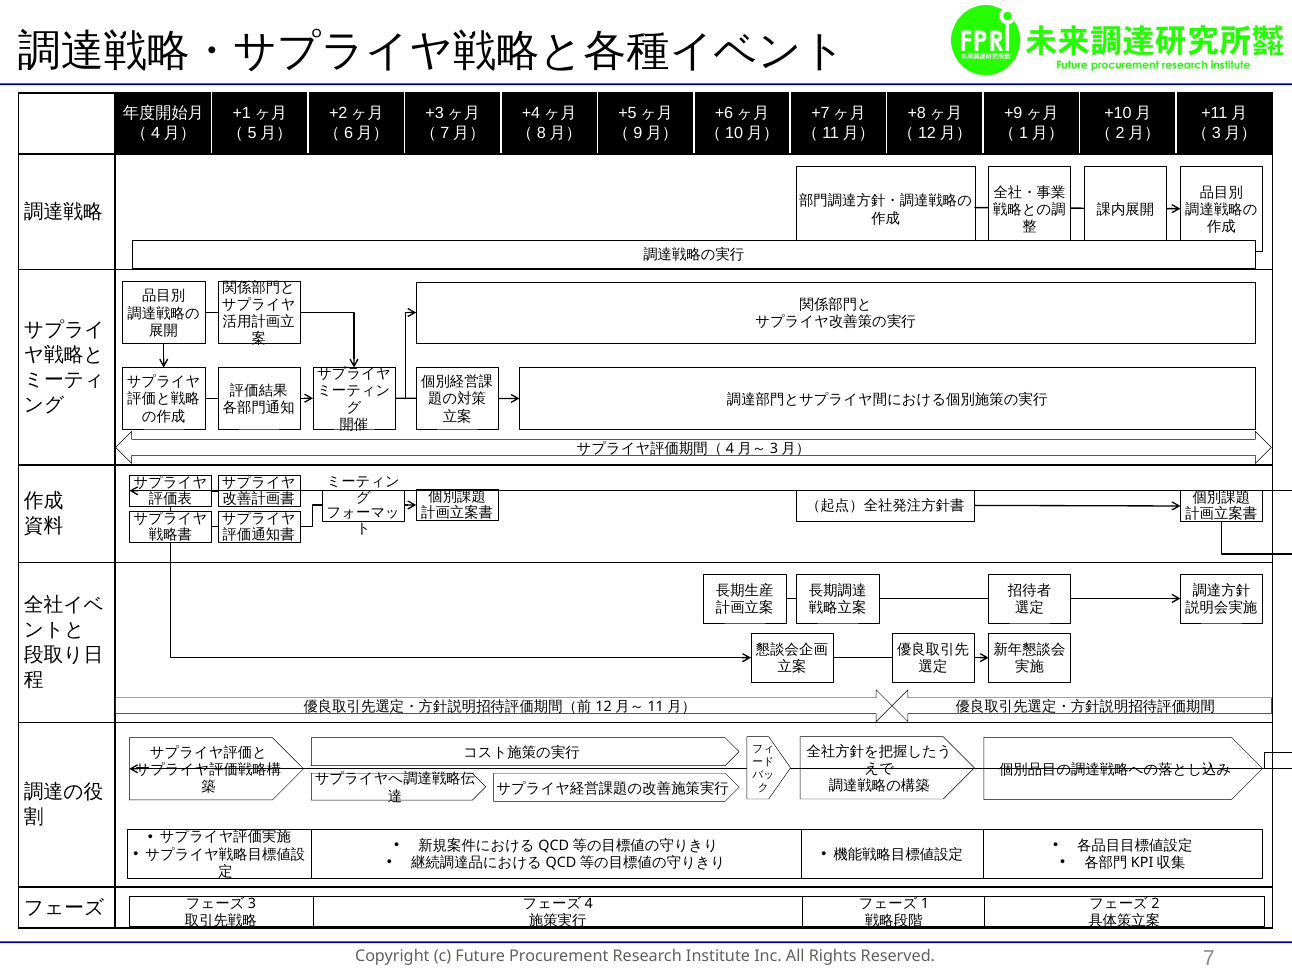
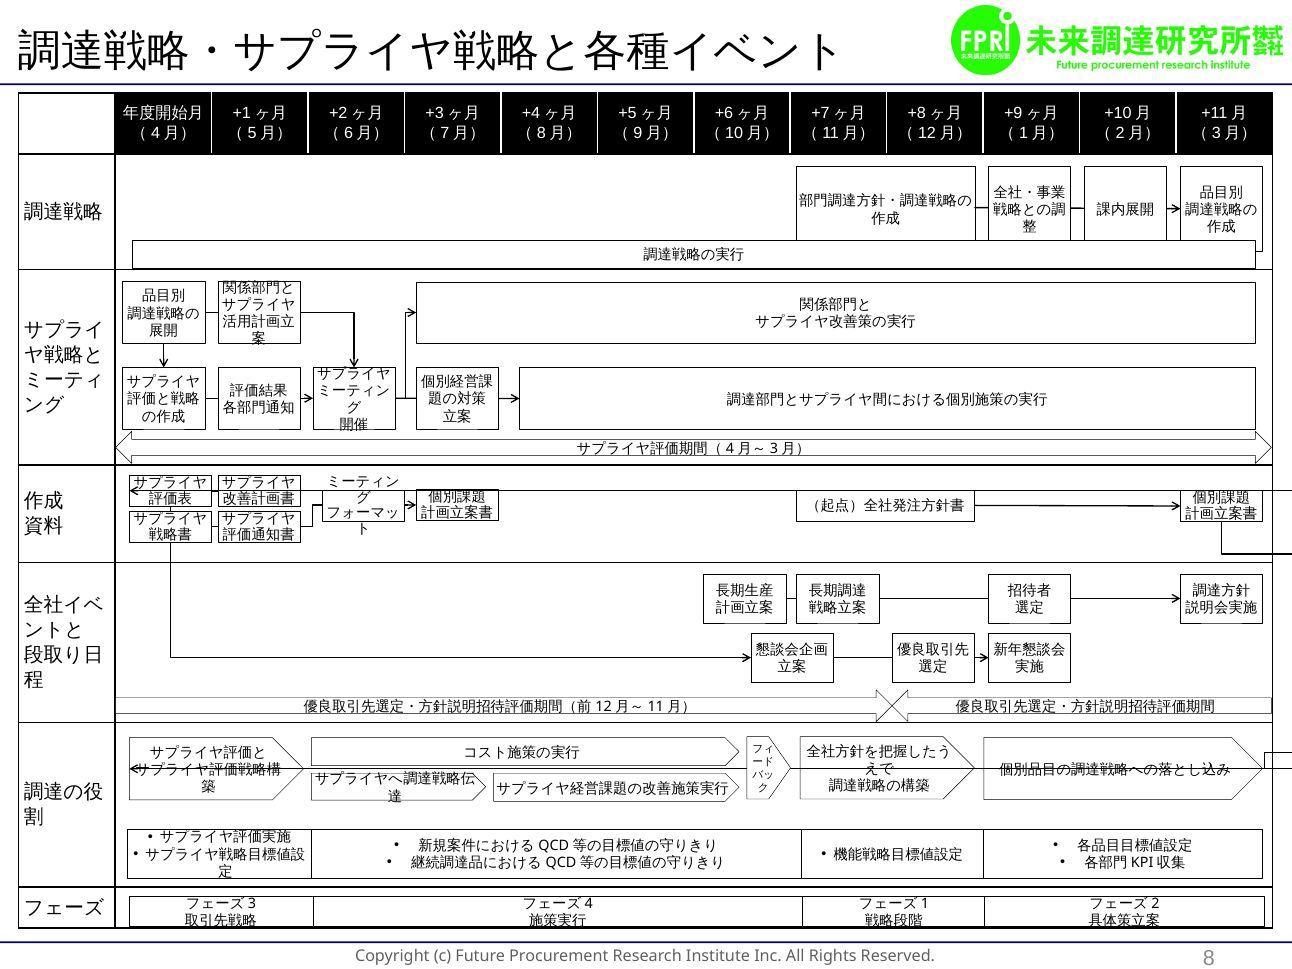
7: 7 -> 8
